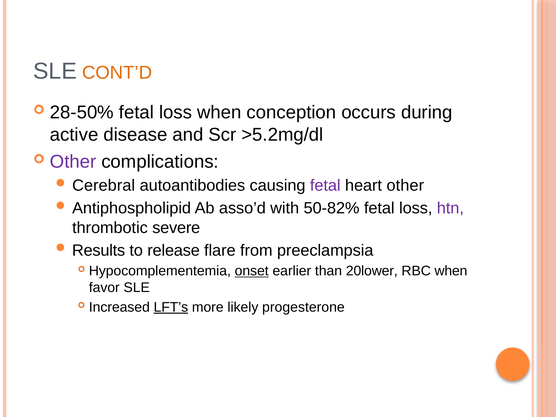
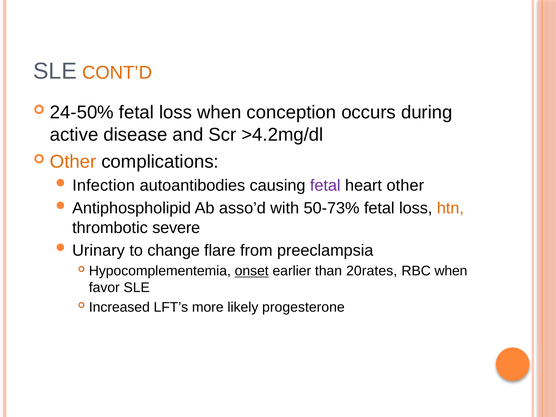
28-50%: 28-50% -> 24-50%
>5.2mg/dl: >5.2mg/dl -> >4.2mg/dl
Other at (73, 162) colour: purple -> orange
Cerebral: Cerebral -> Infection
50-82%: 50-82% -> 50-73%
htn colour: purple -> orange
Results: Results -> Urinary
release: release -> change
20lower: 20lower -> 20rates
LFT’s underline: present -> none
